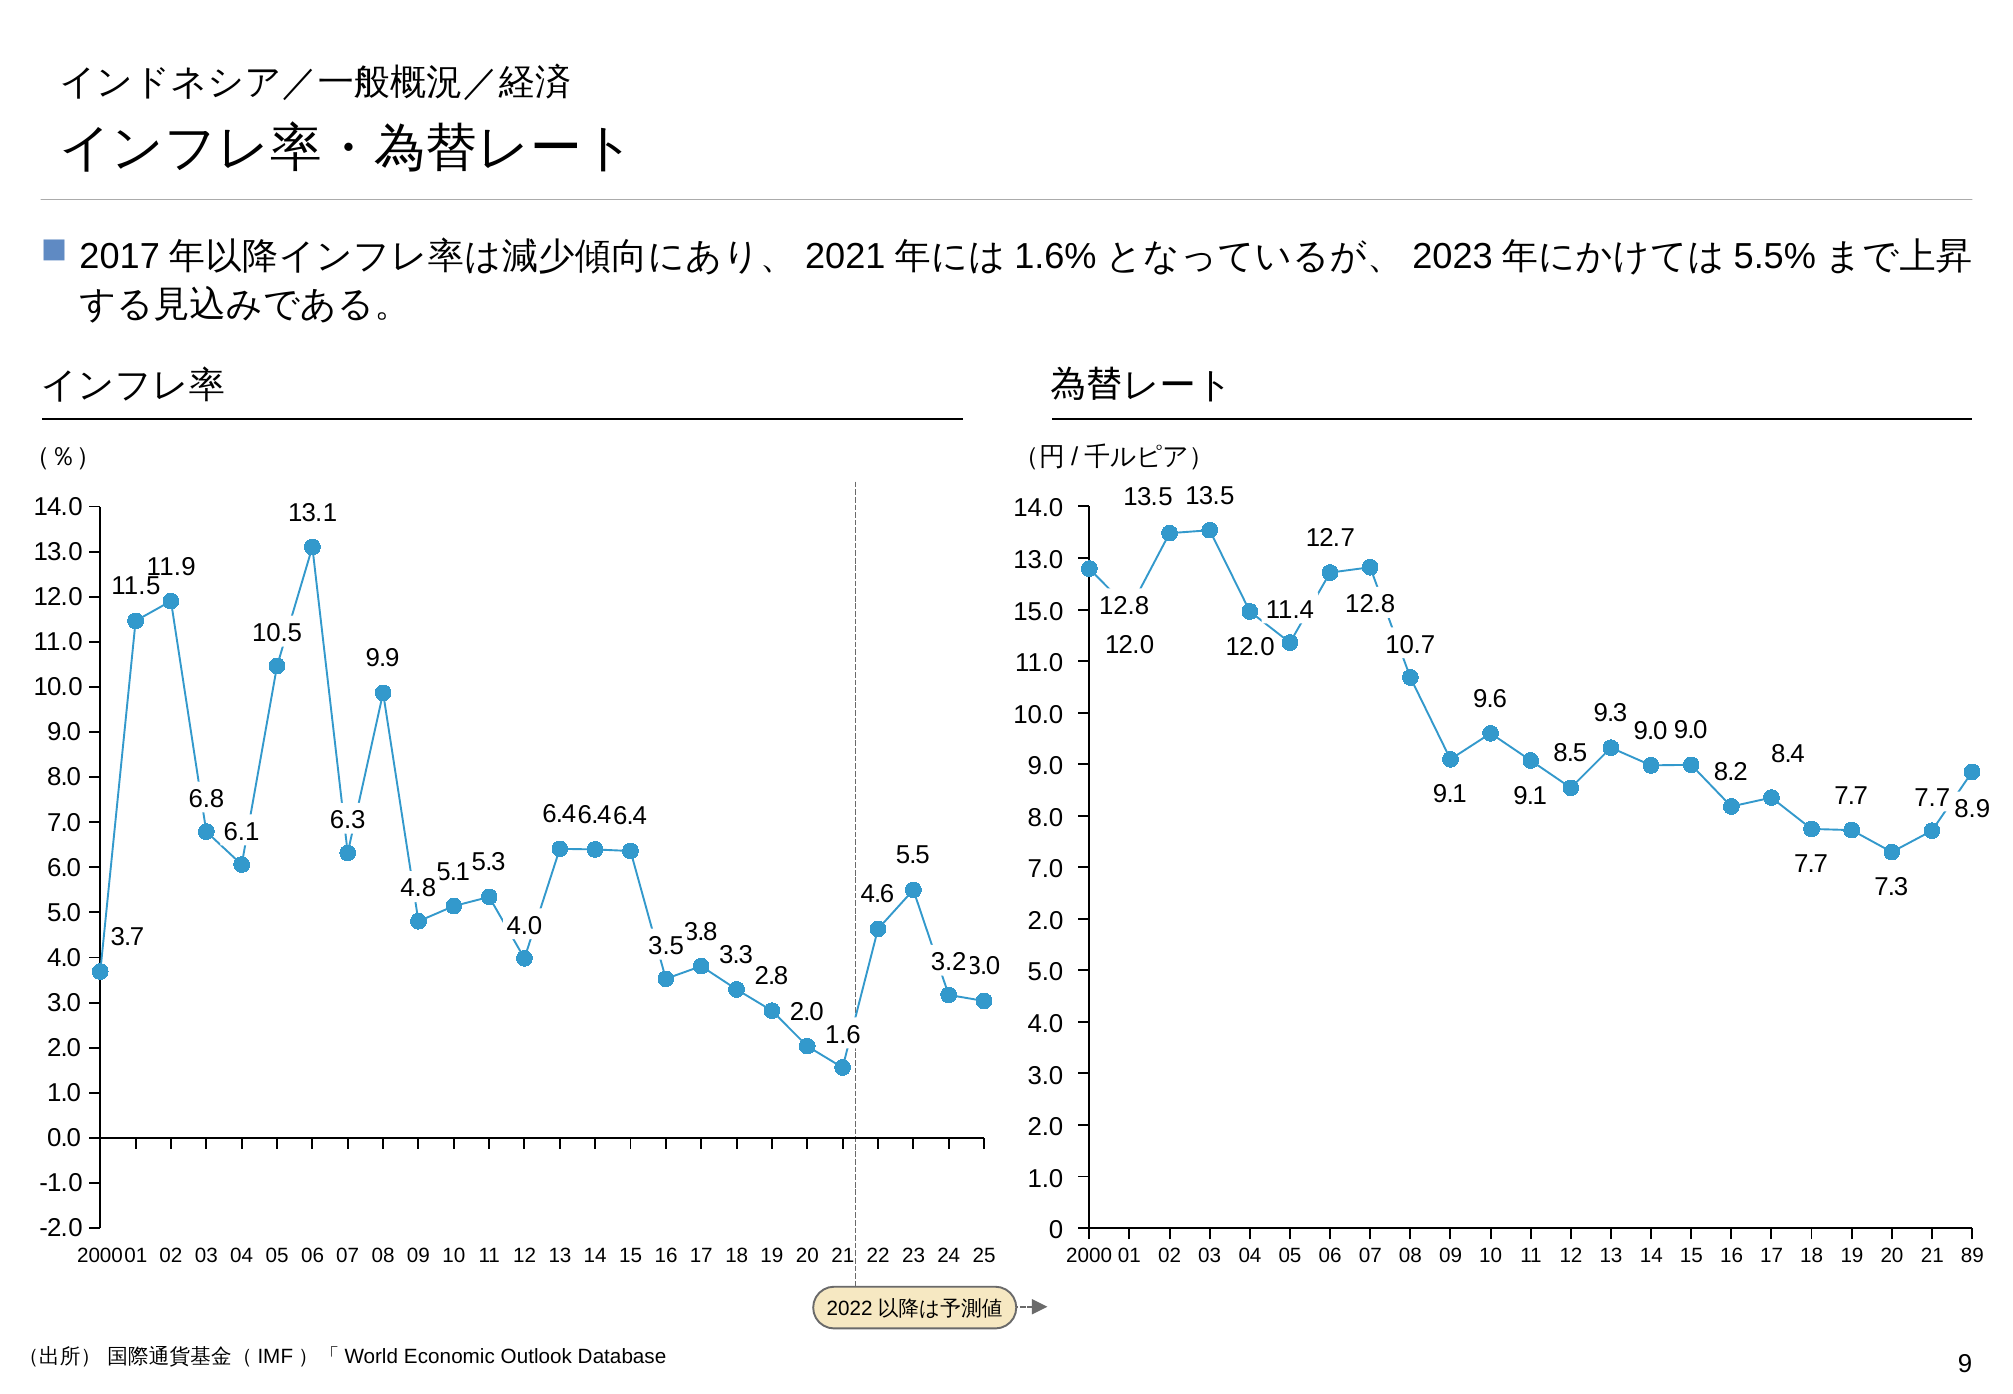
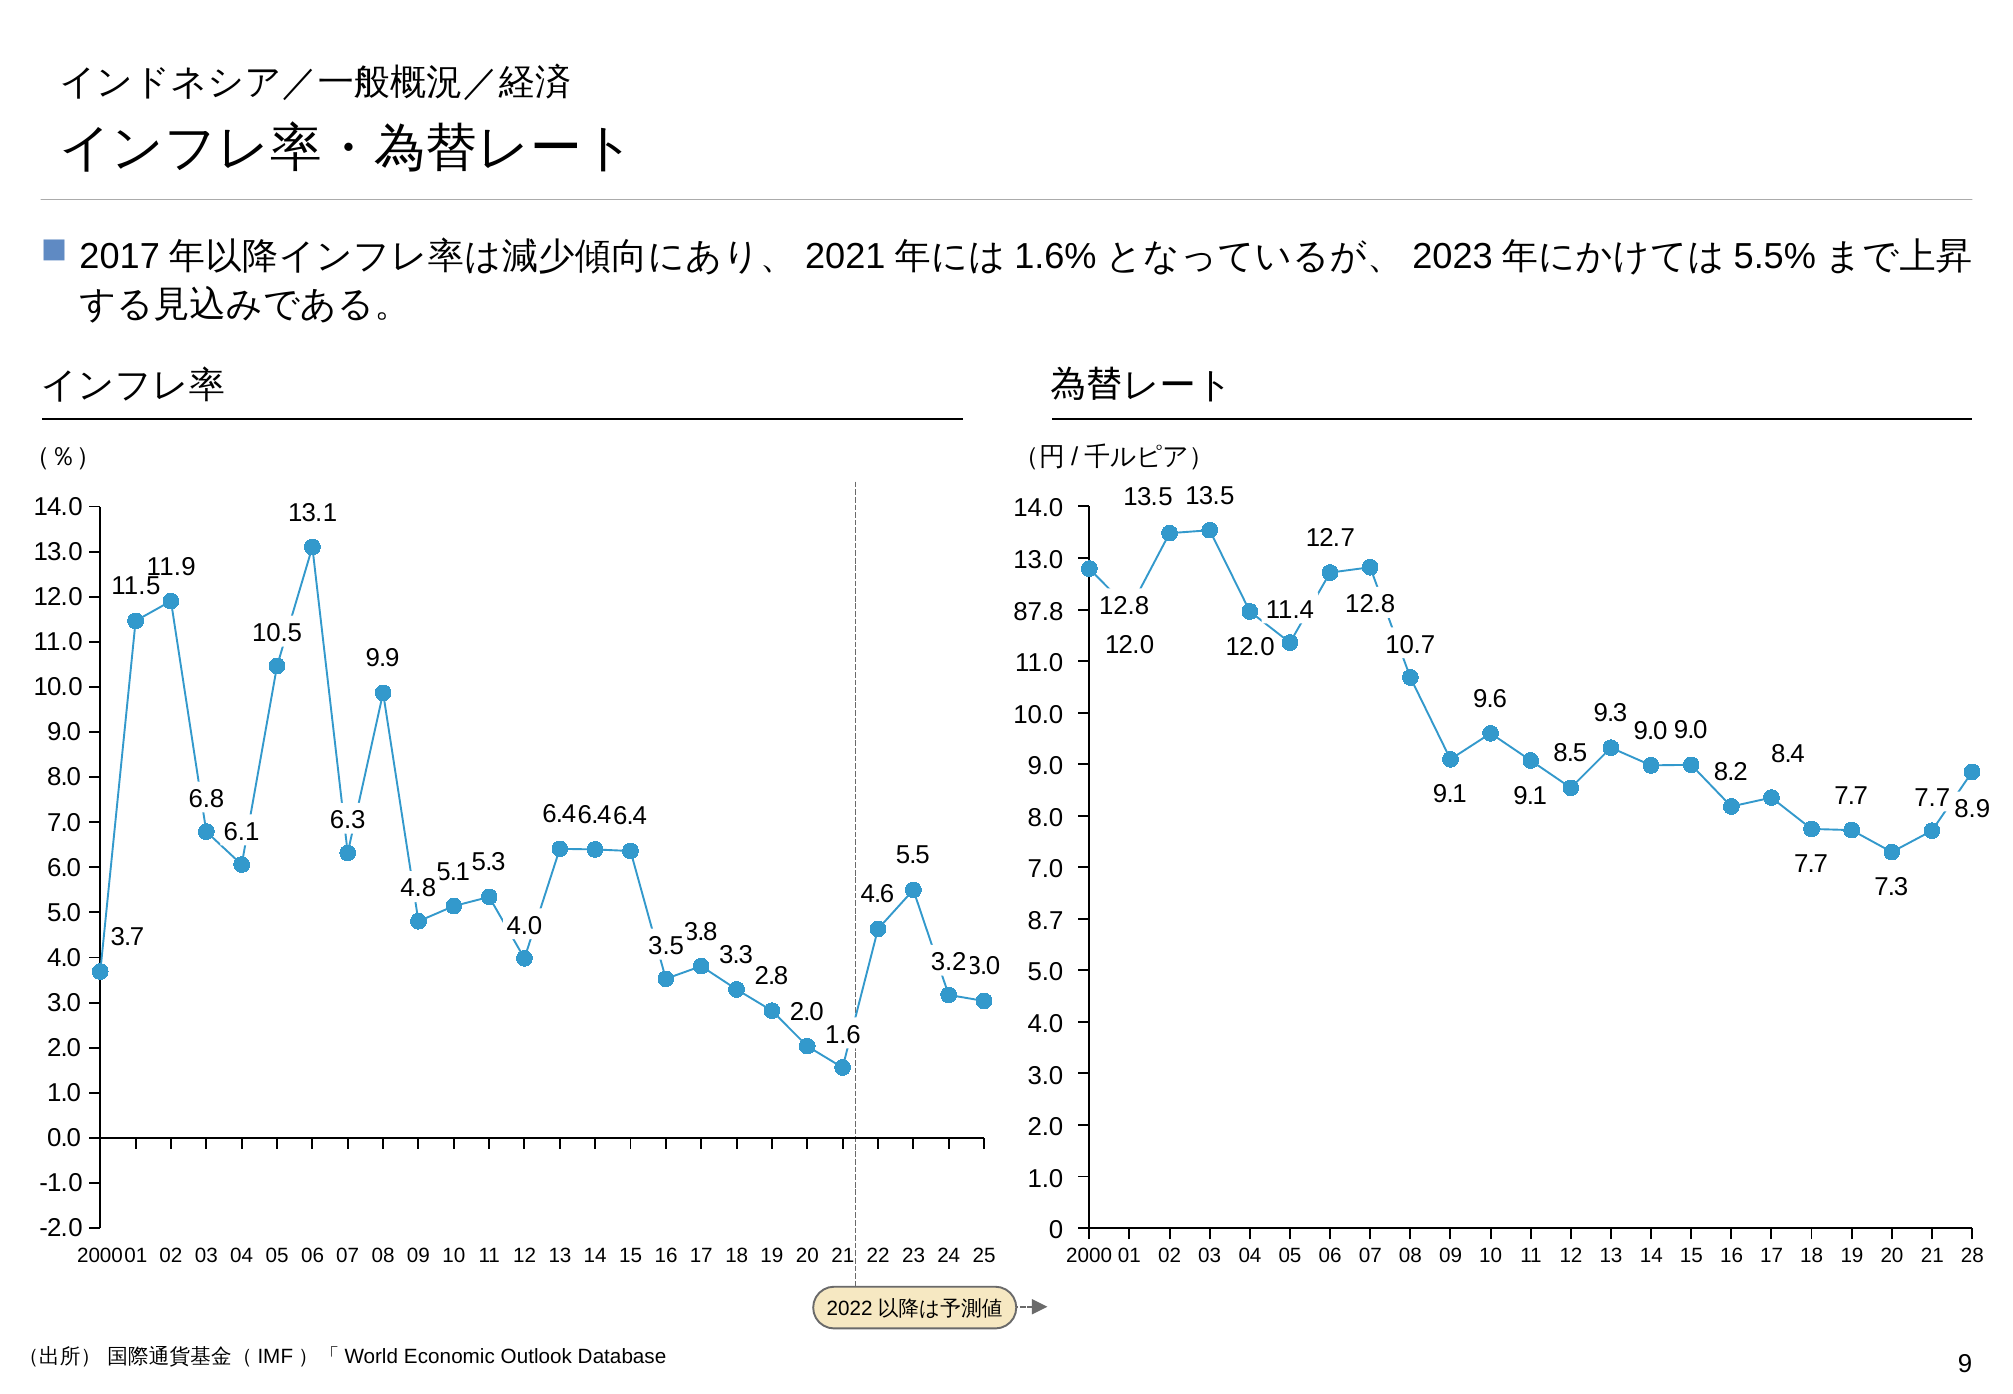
15.0: 15.0 -> 87.8
2.0 at (1045, 920): 2.0 -> 8.7
89: 89 -> 28
